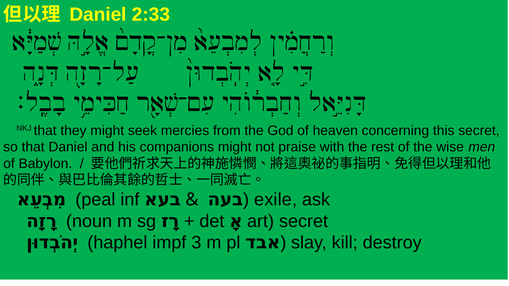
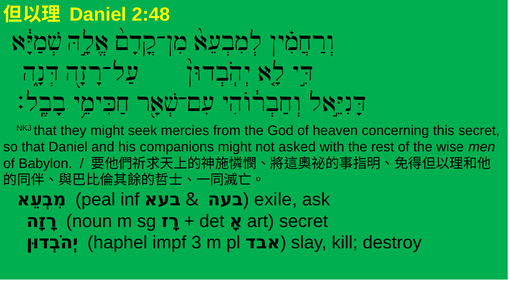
2:33: 2:33 -> 2:48
praise: praise -> asked
